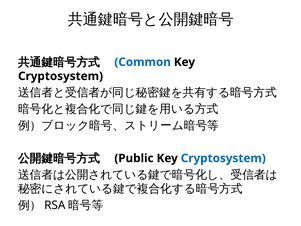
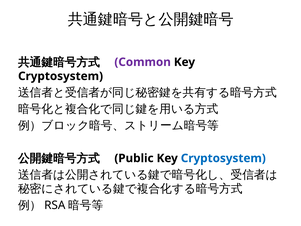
Common colour: blue -> purple
